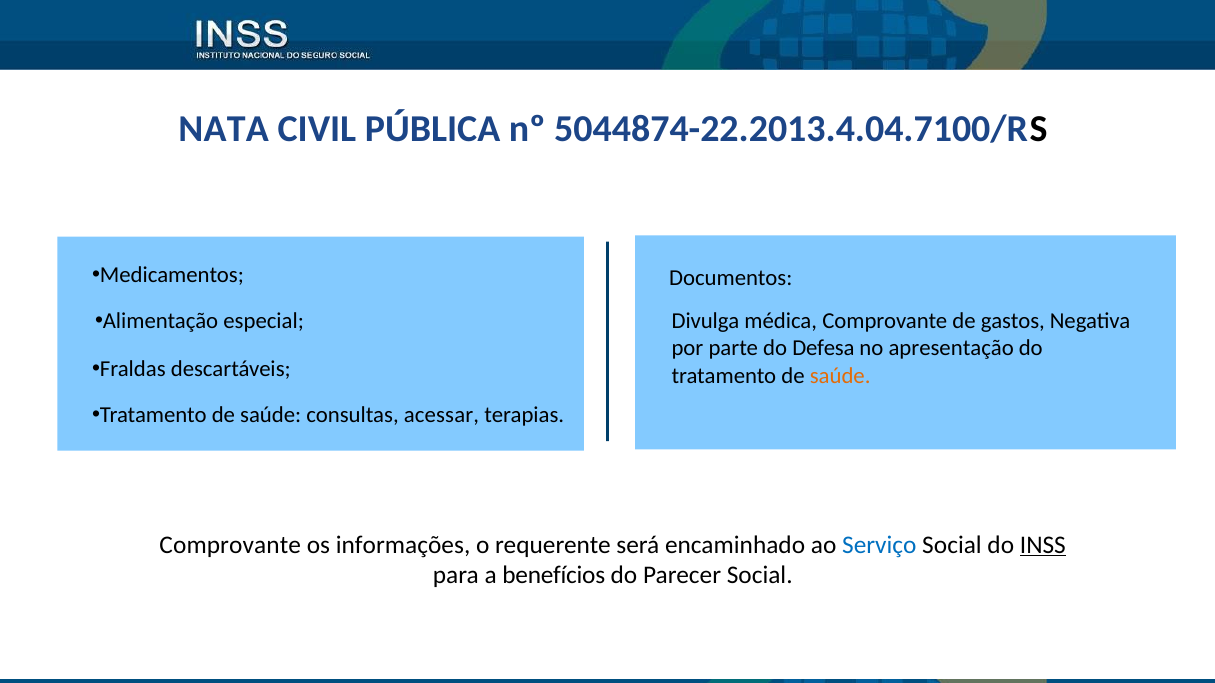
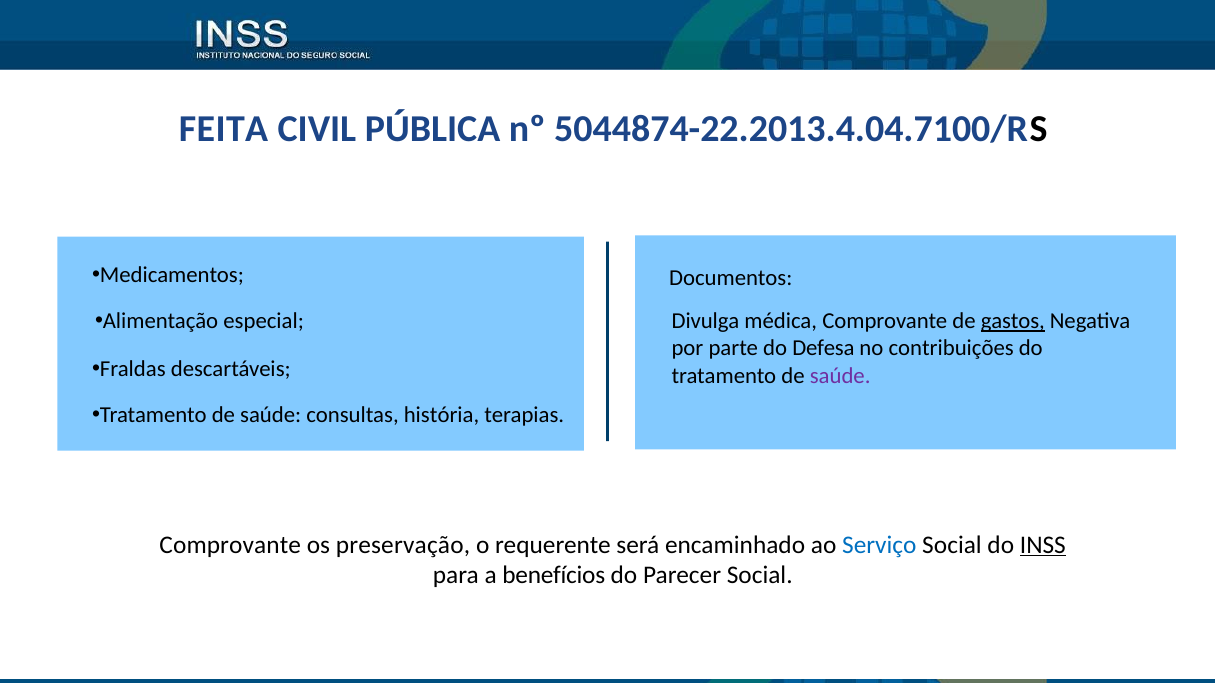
NATA: NATA -> FEITA
gastos underline: none -> present
apresentação: apresentação -> contribuições
saúde at (840, 376) colour: orange -> purple
acessar: acessar -> história
informações: informações -> preservação
